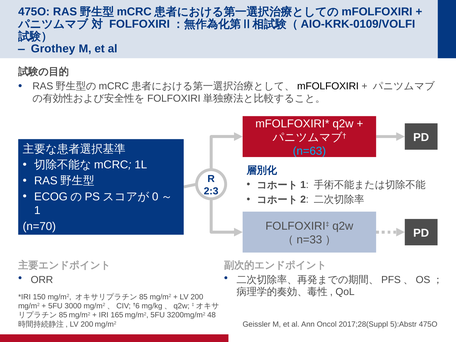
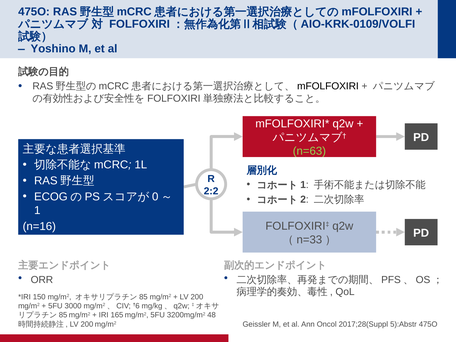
Grothey: Grothey -> Yoshino
n=63 colour: light blue -> light green
2:3: 2:3 -> 2:2
n=70: n=70 -> n=16
